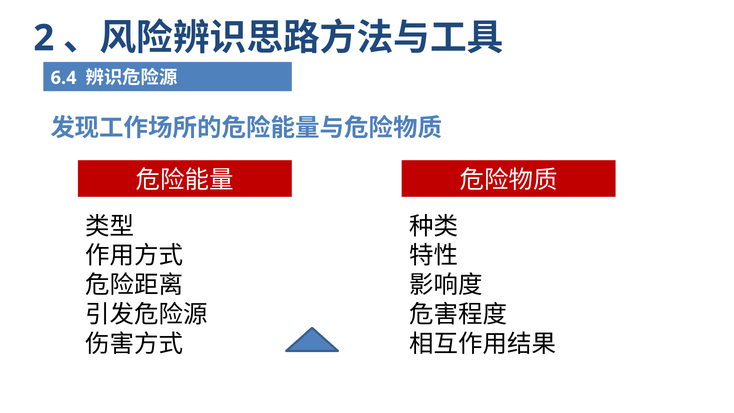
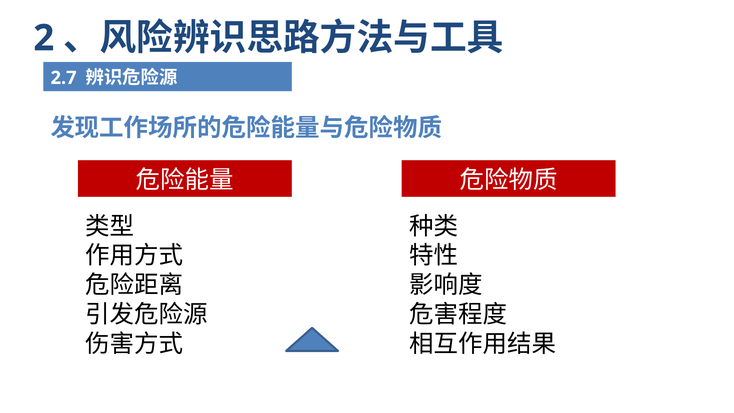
6.4: 6.4 -> 2.7
